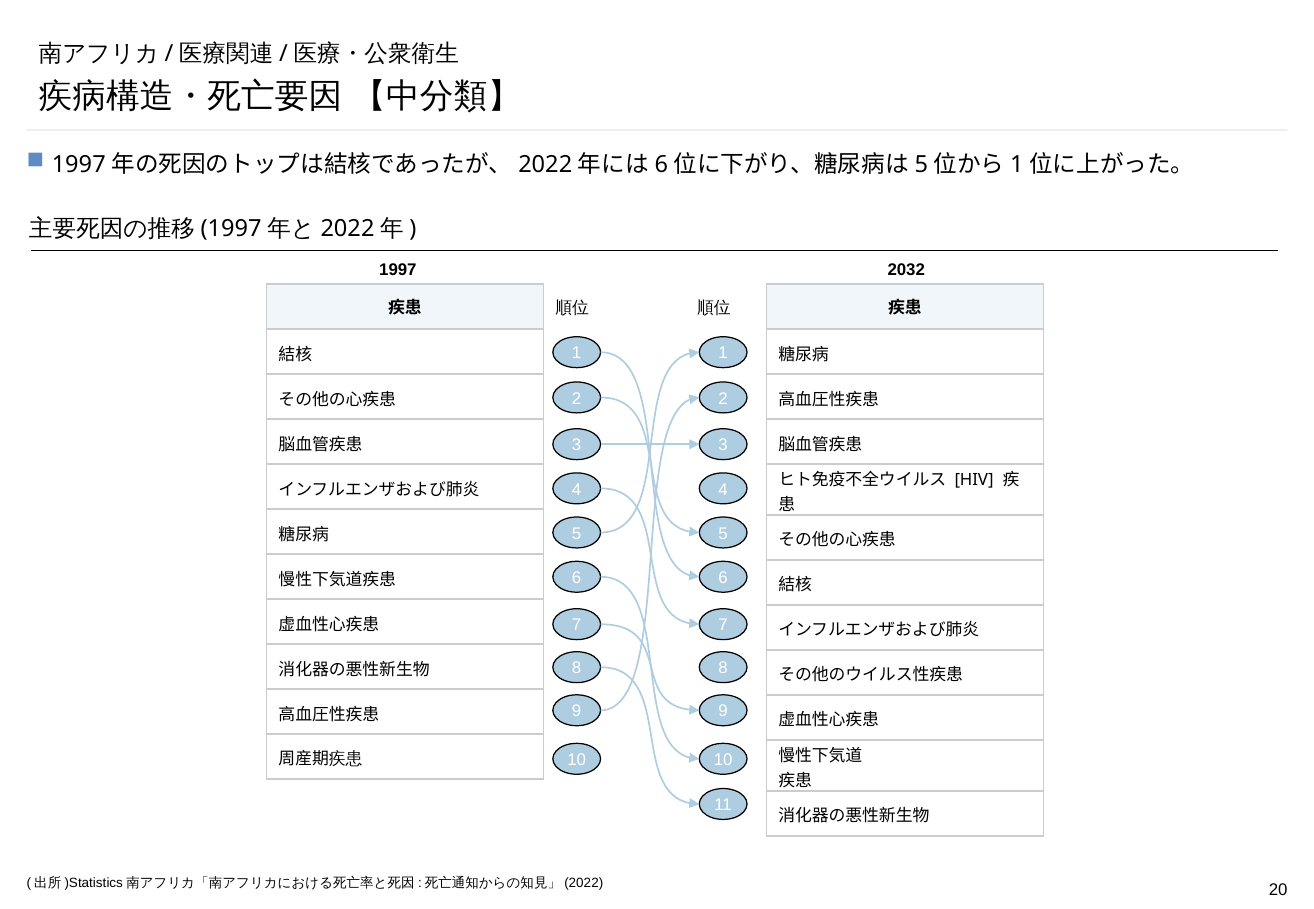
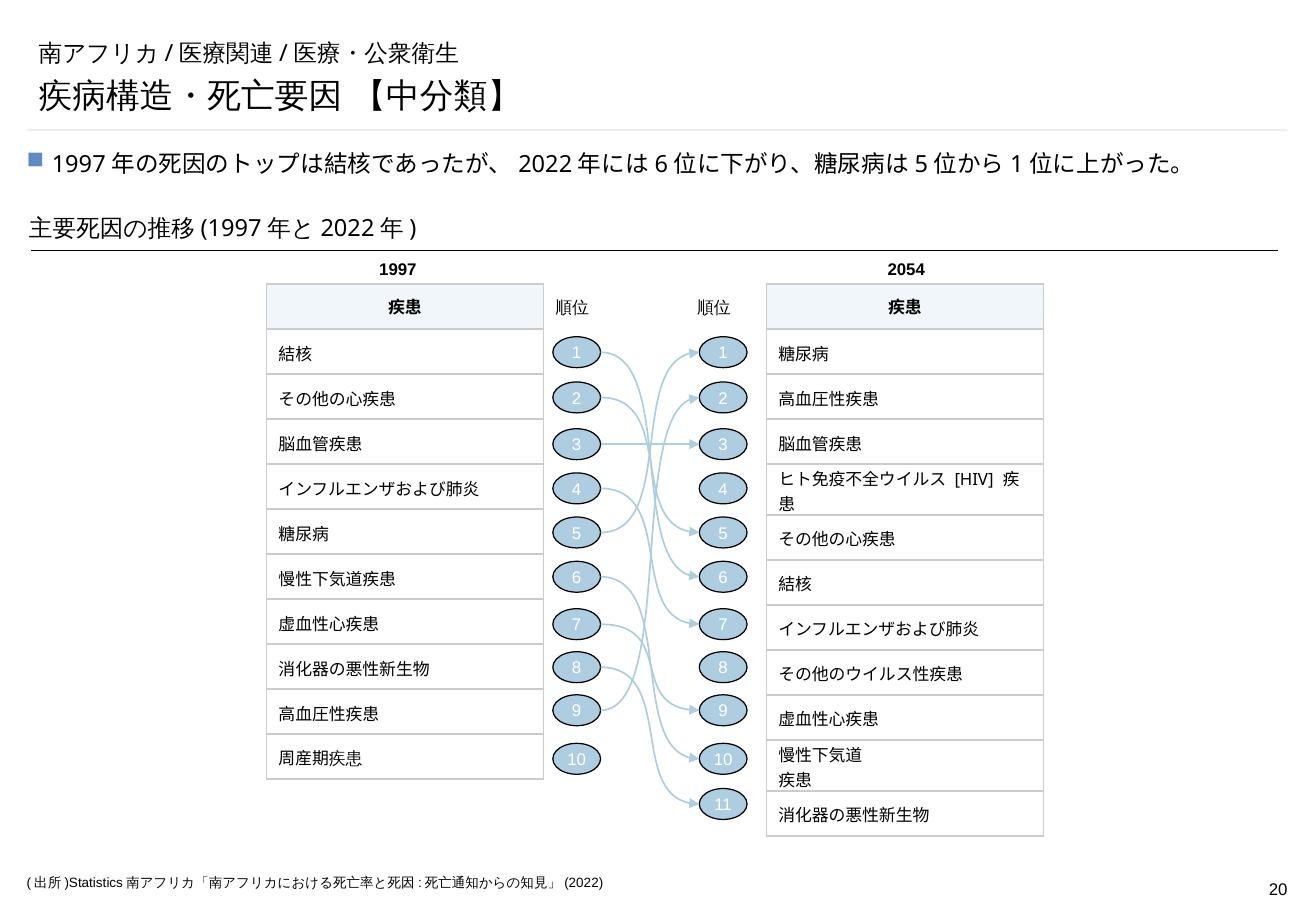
2032: 2032 -> 2054
